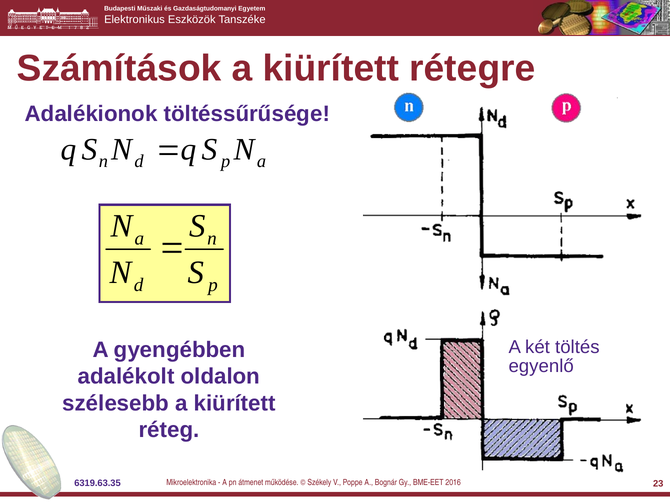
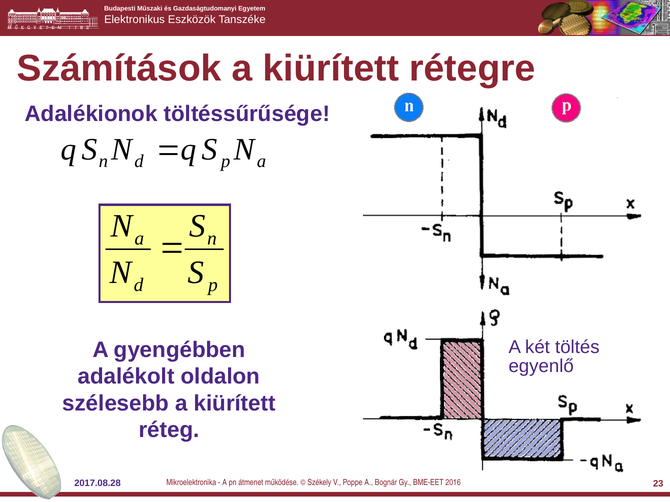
6319.63.35: 6319.63.35 -> 2017.08.28
